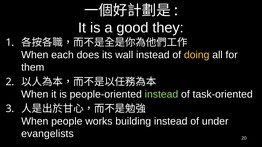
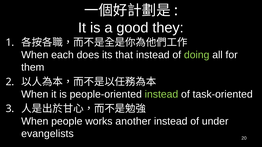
wall: wall -> that
doing colour: yellow -> light green
building: building -> another
